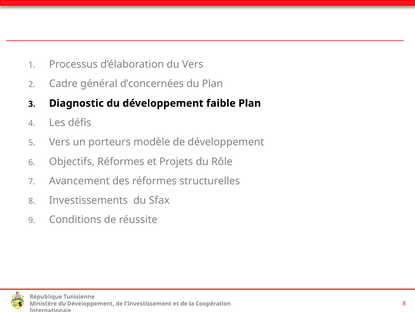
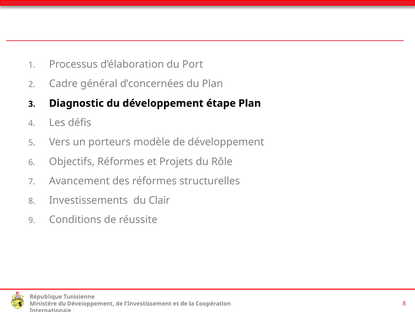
du Vers: Vers -> Port
faible: faible -> étape
Sfax: Sfax -> Clair
